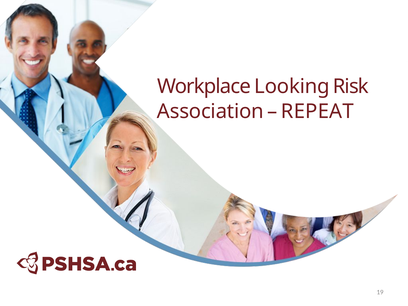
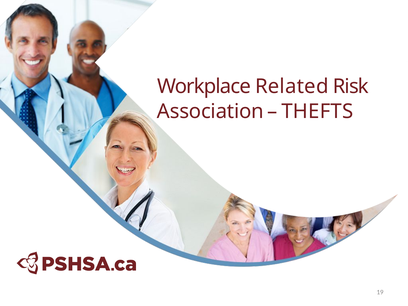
Looking: Looking -> Related
REPEAT: REPEAT -> THEFTS
